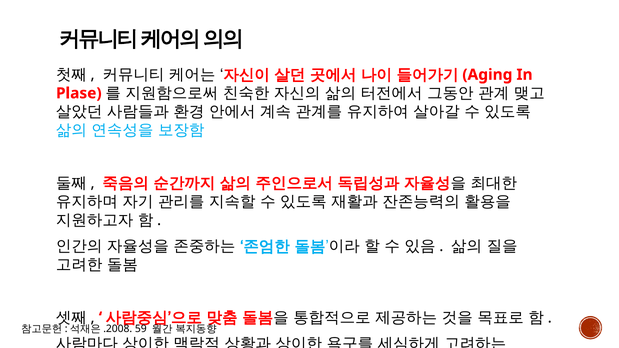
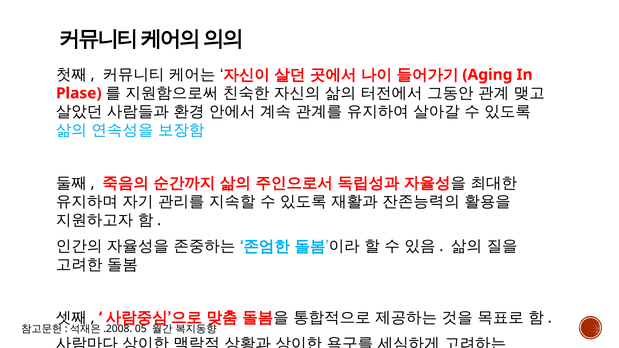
59: 59 -> 05
